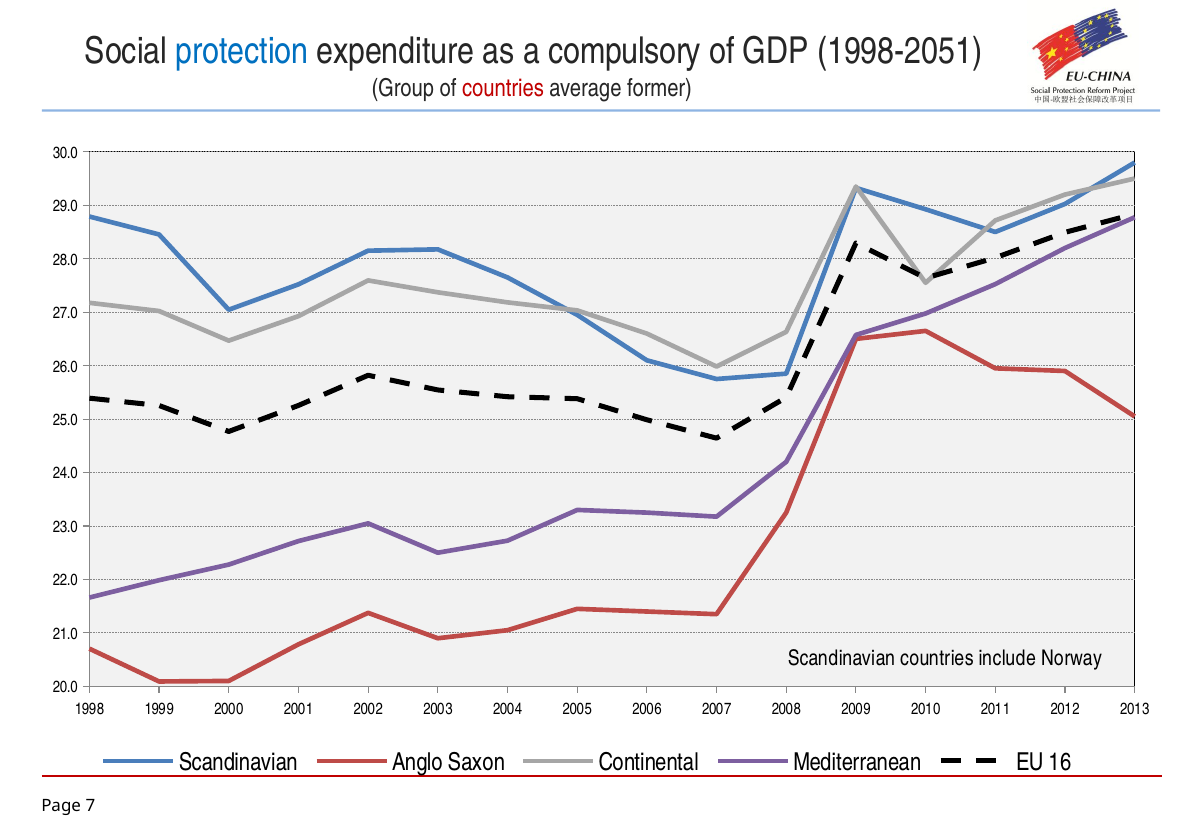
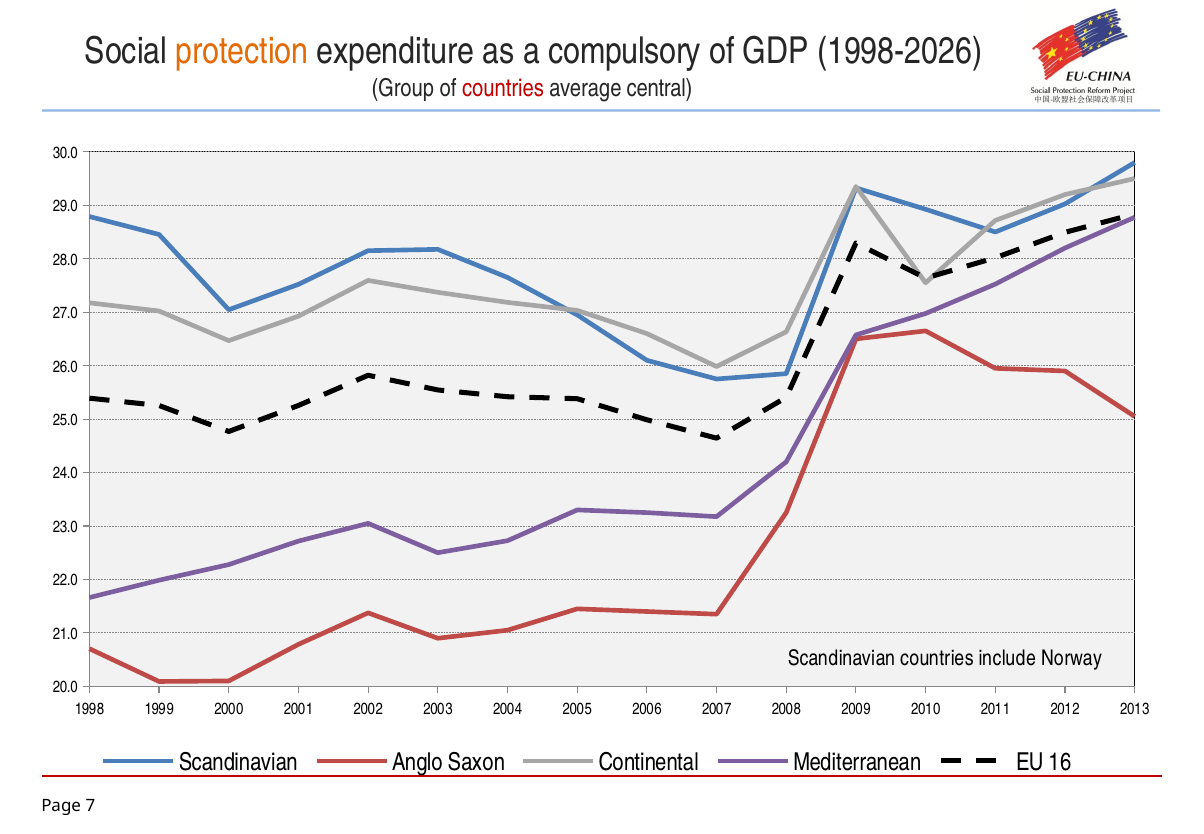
protection colour: blue -> orange
1998-2051: 1998-2051 -> 1998-2026
former: former -> central
